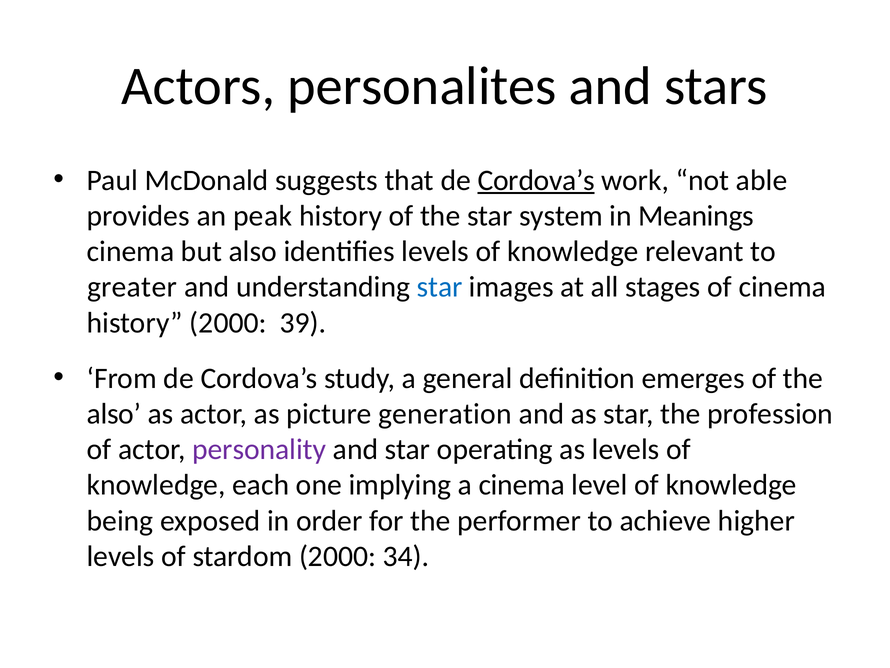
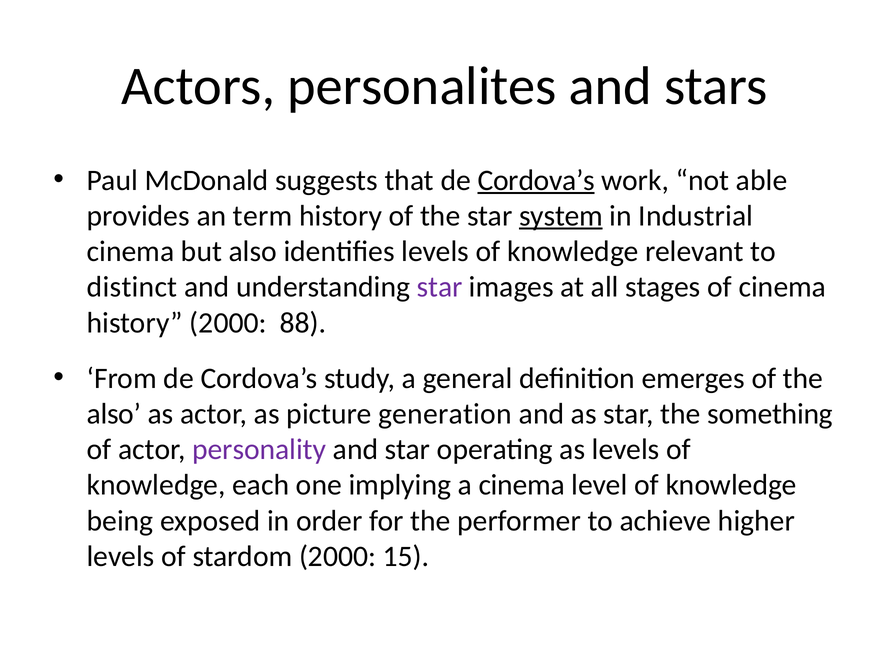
peak: peak -> term
system underline: none -> present
Meanings: Meanings -> Industrial
greater: greater -> distinct
star at (440, 287) colour: blue -> purple
39: 39 -> 88
profession: profession -> something
34: 34 -> 15
